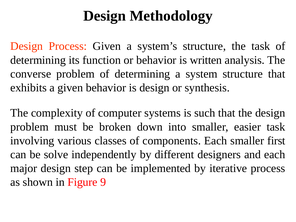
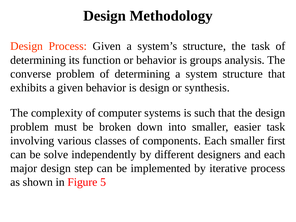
written: written -> groups
9: 9 -> 5
